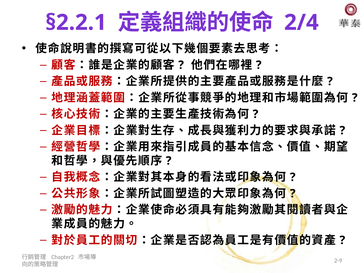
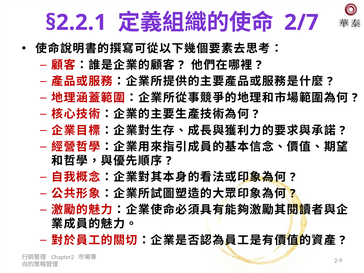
2/4: 2/4 -> 2/7
